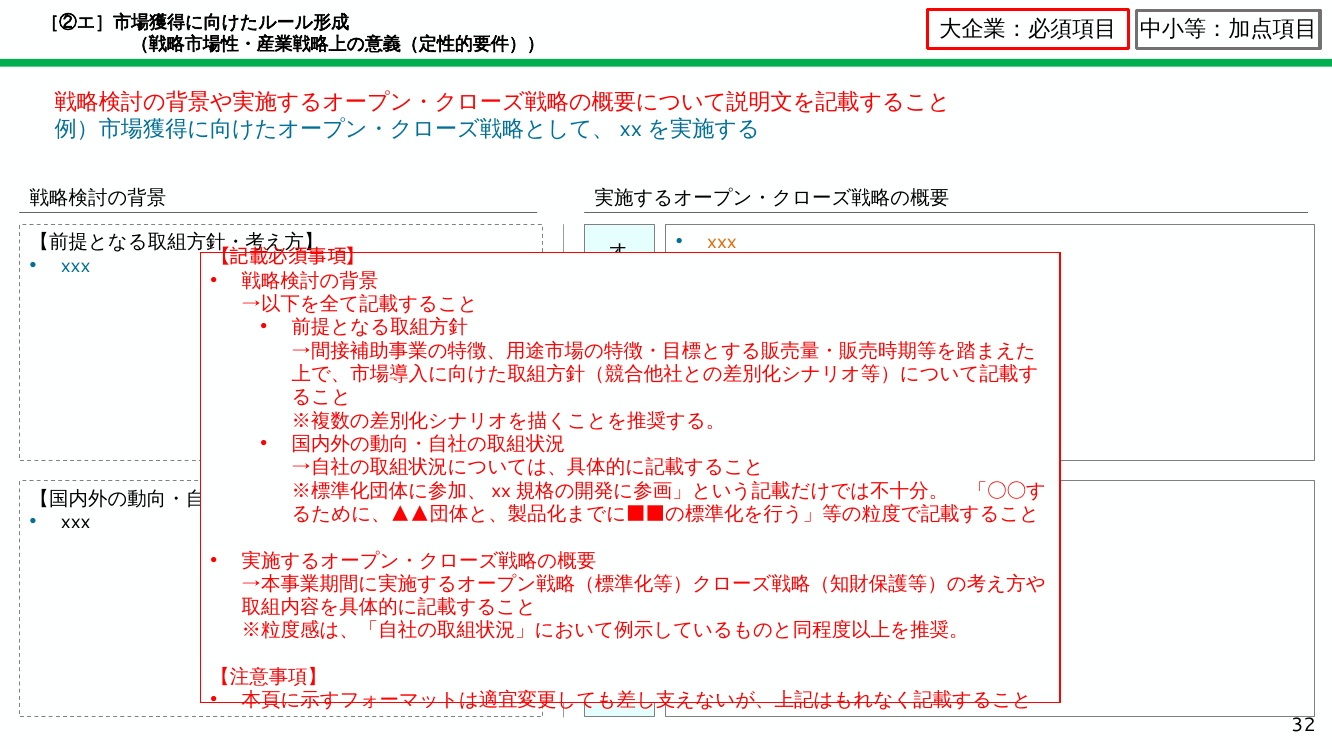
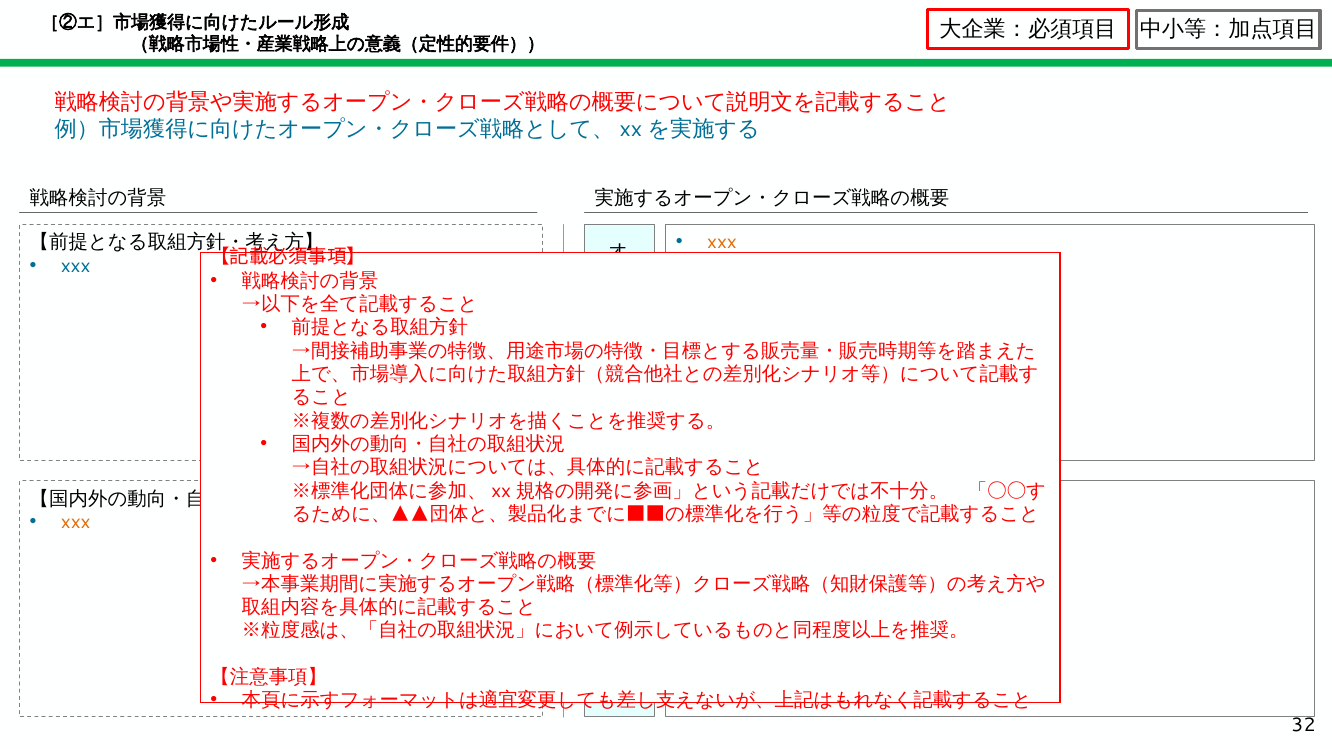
xxx at (76, 522) colour: black -> orange
